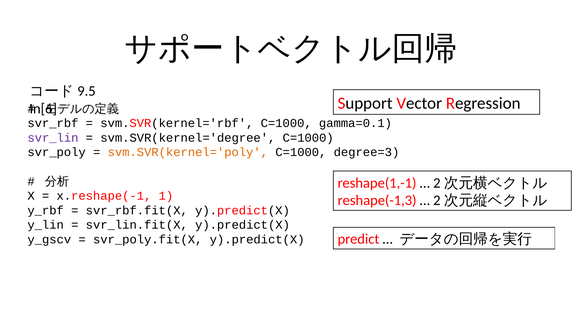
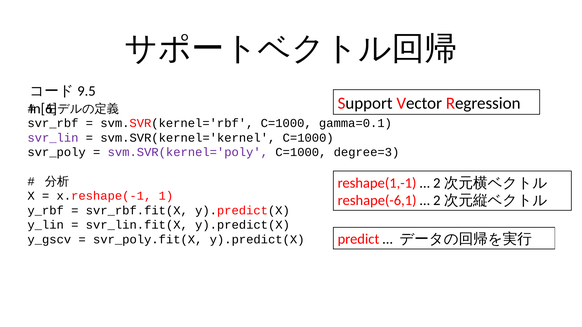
svm.SVR(kernel='degree: svm.SVR(kernel='degree -> svm.SVR(kernel='kernel
svm.SVR(kernel='poly colour: orange -> purple
reshape(-1,3: reshape(-1,3 -> reshape(-6,1
